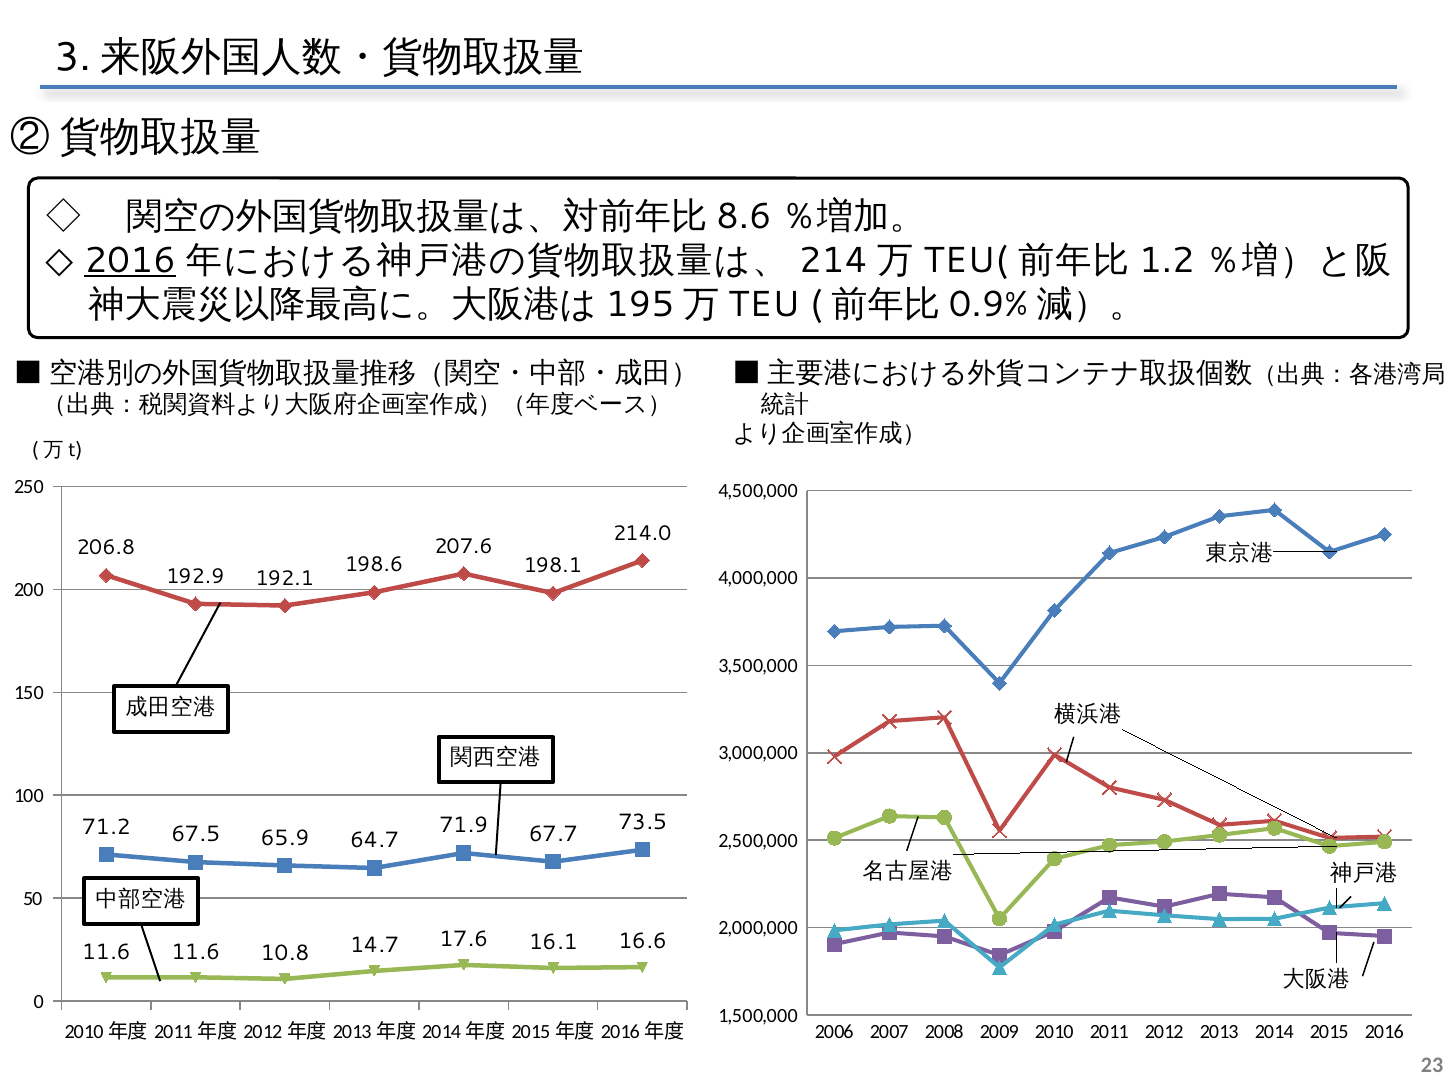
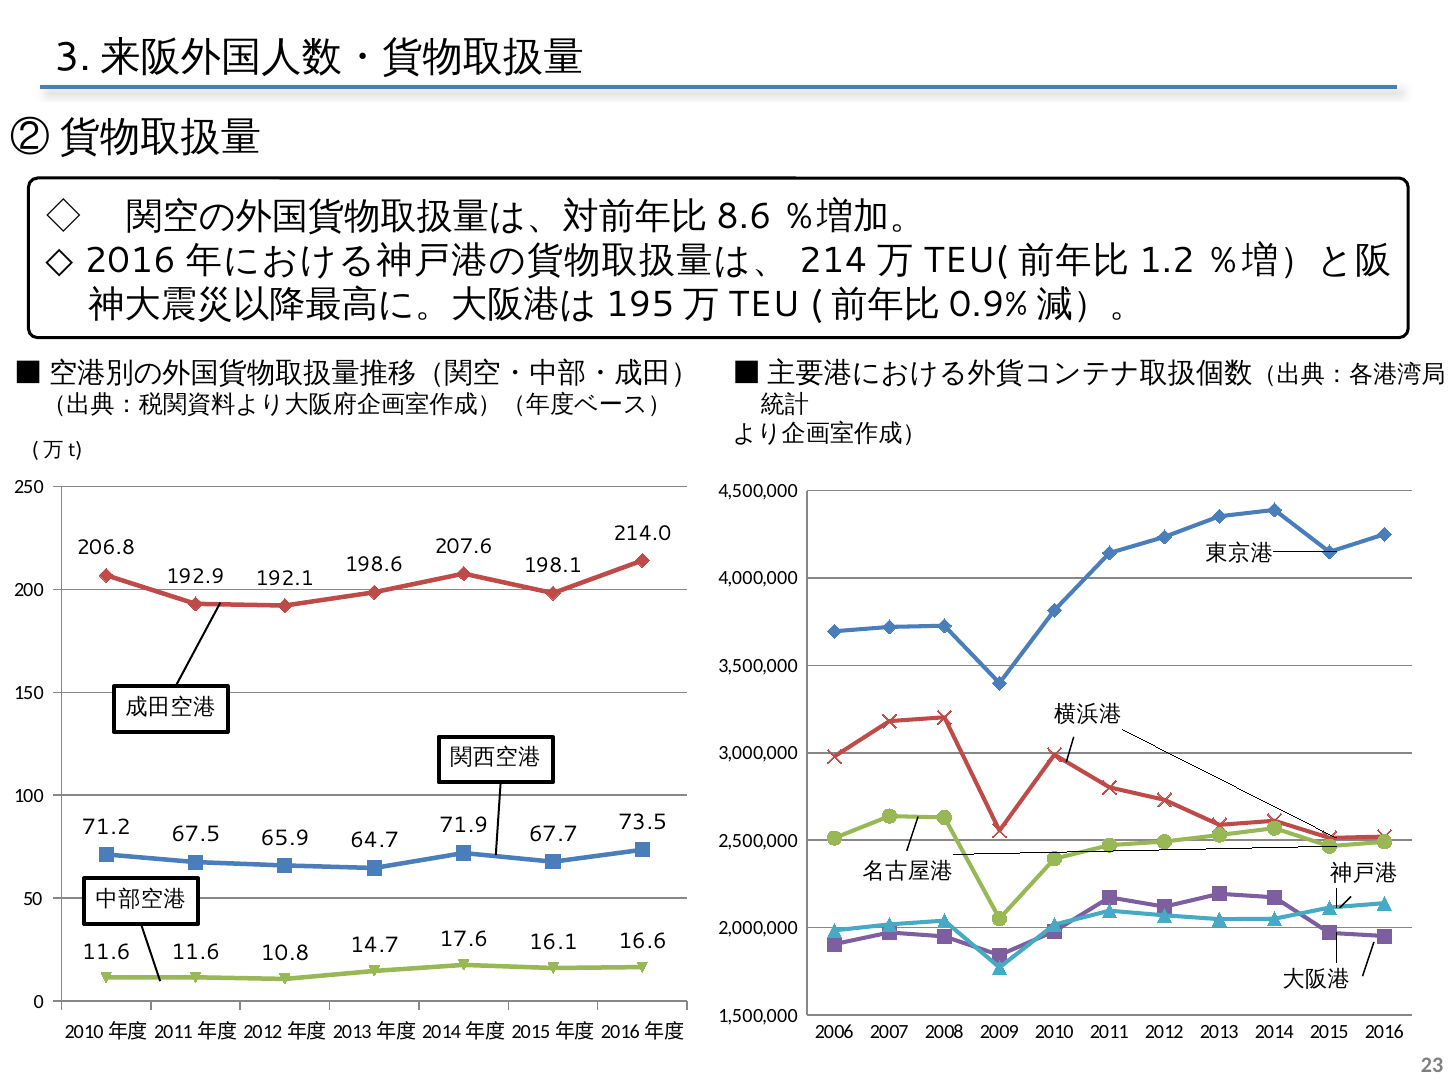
2016 at (130, 261) underline: present -> none
